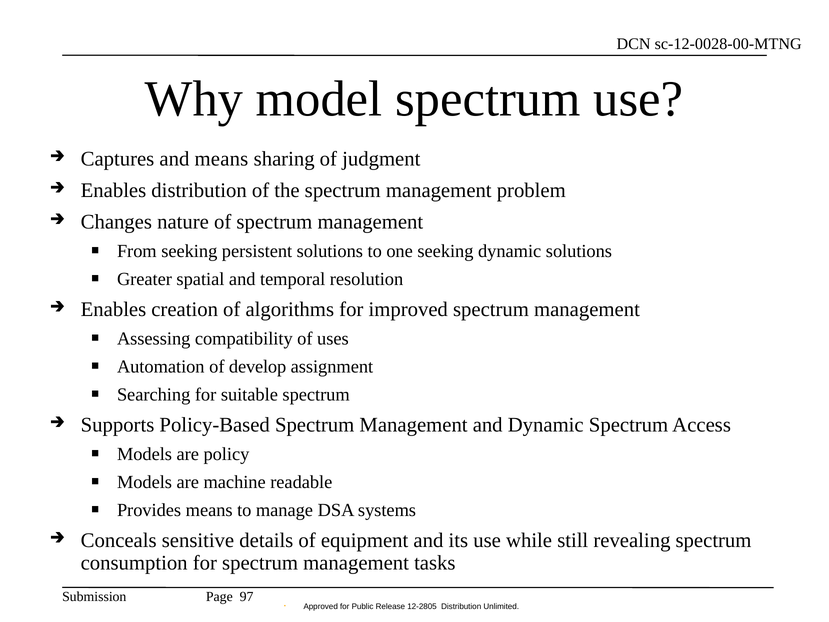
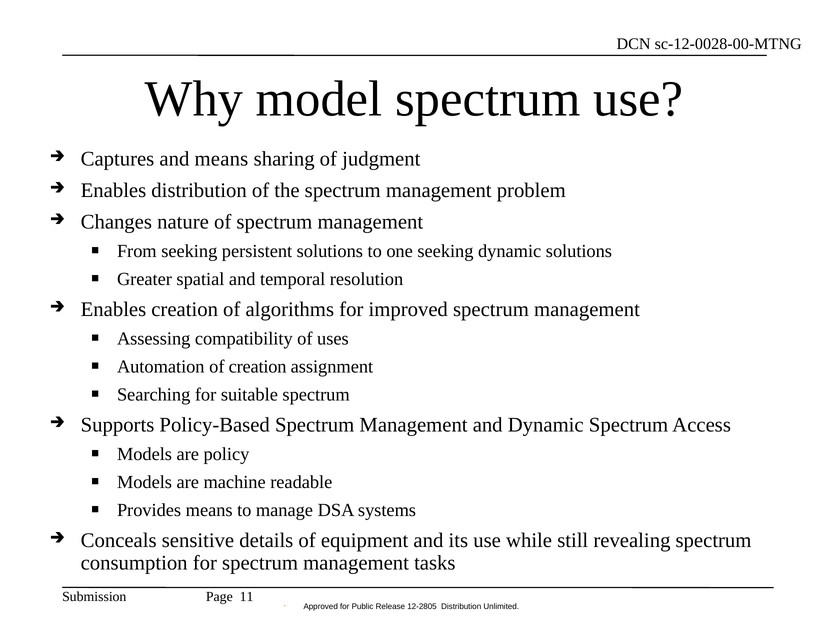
of develop: develop -> creation
97: 97 -> 11
